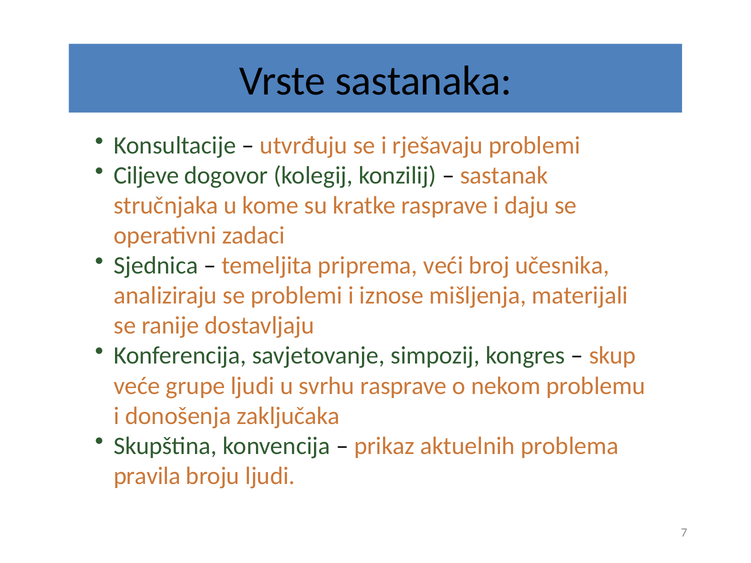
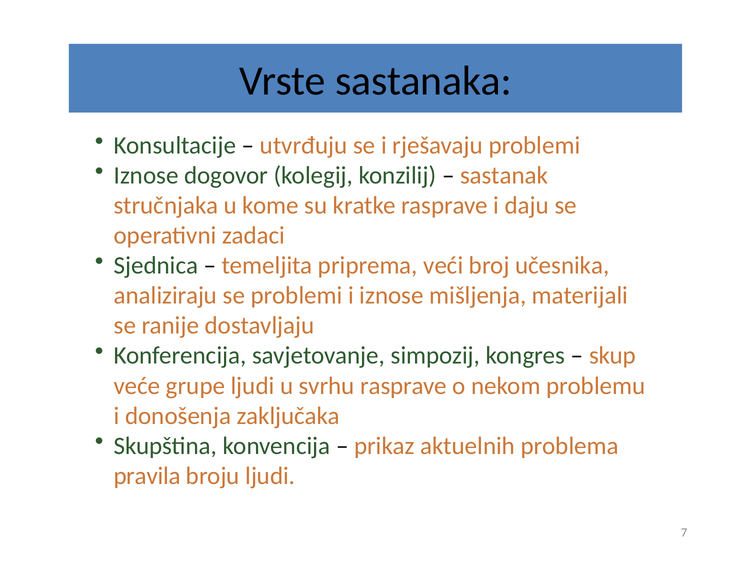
Ciljeve at (146, 176): Ciljeve -> Iznose
